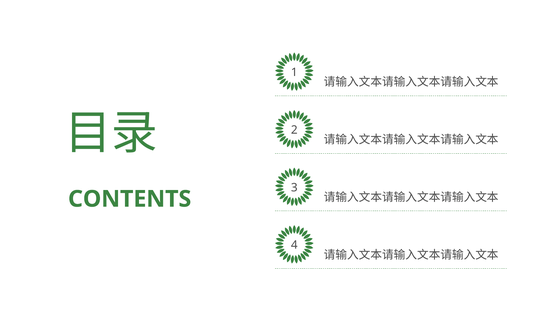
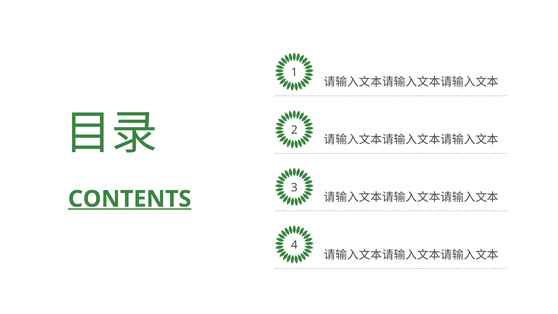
CONTENTS underline: none -> present
